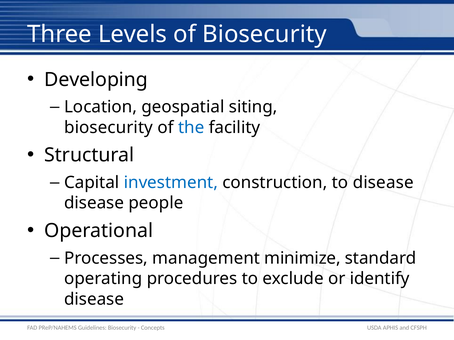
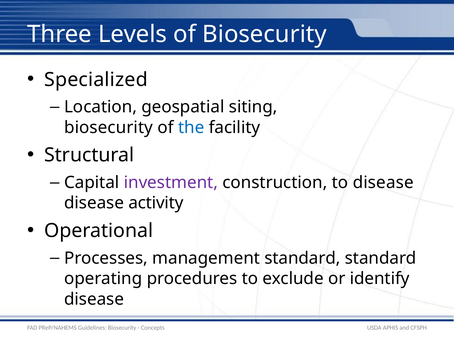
Developing: Developing -> Specialized
investment colour: blue -> purple
people: people -> activity
management minimize: minimize -> standard
